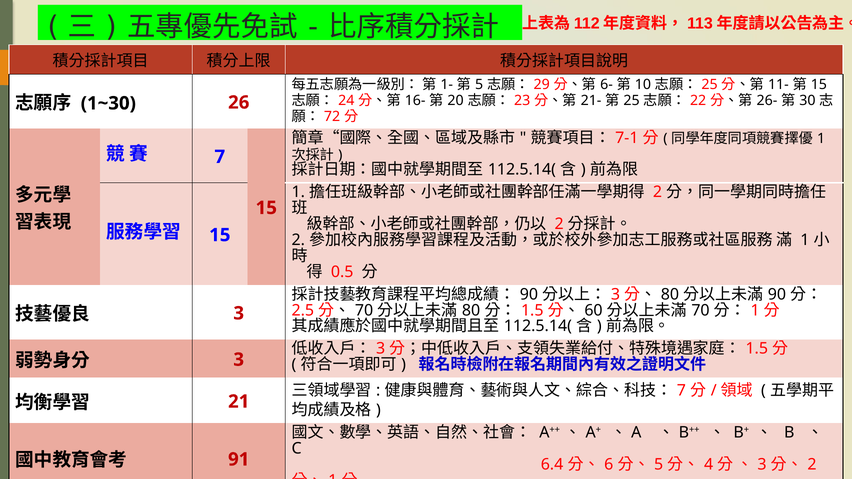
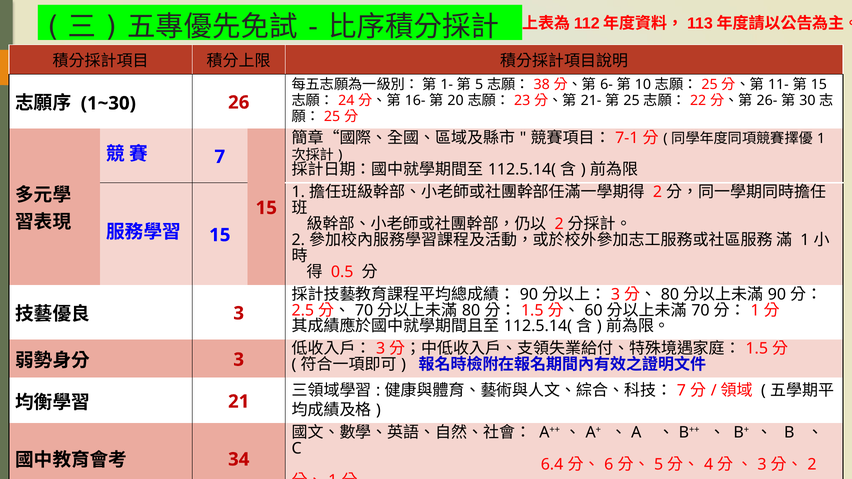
29: 29 -> 38
72 at (332, 117): 72 -> 25
91: 91 -> 34
